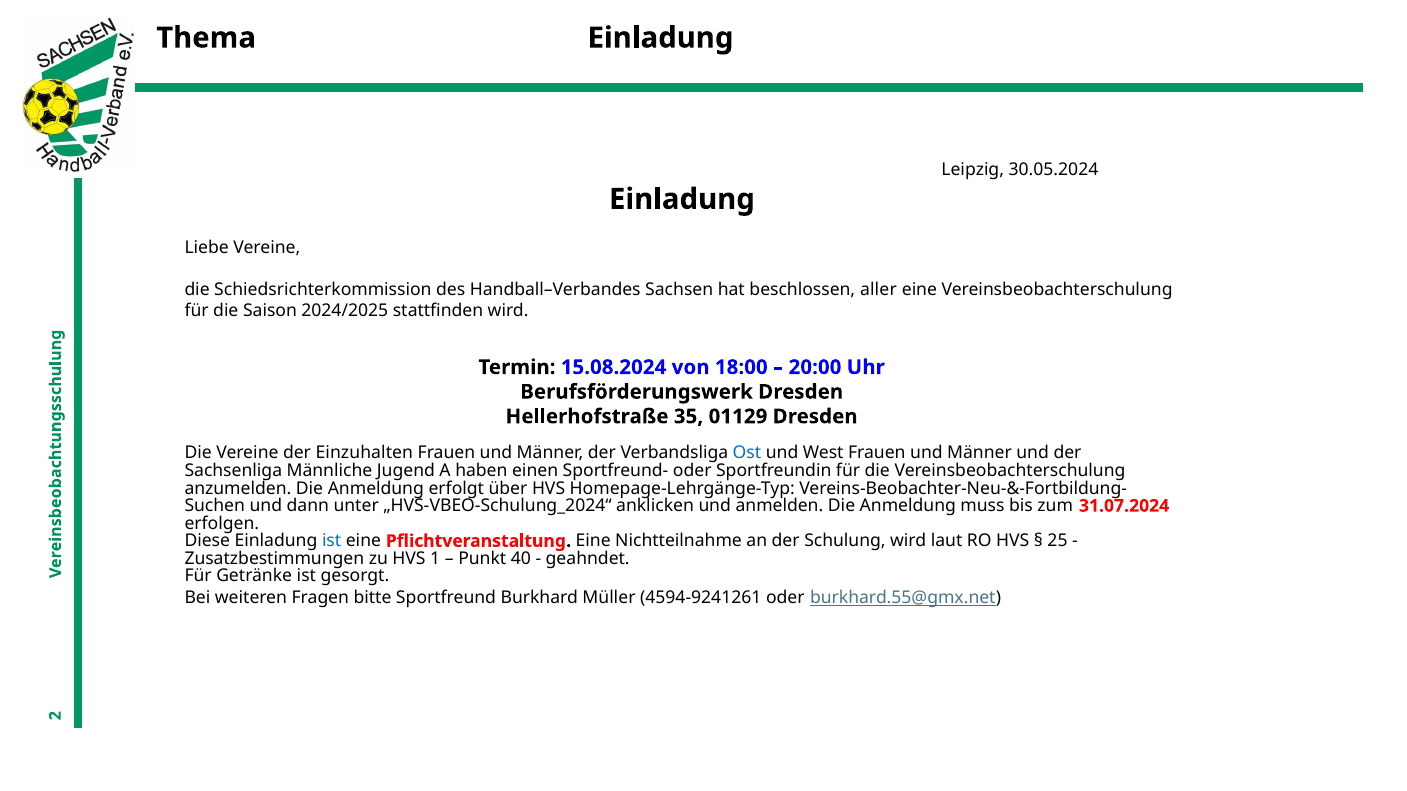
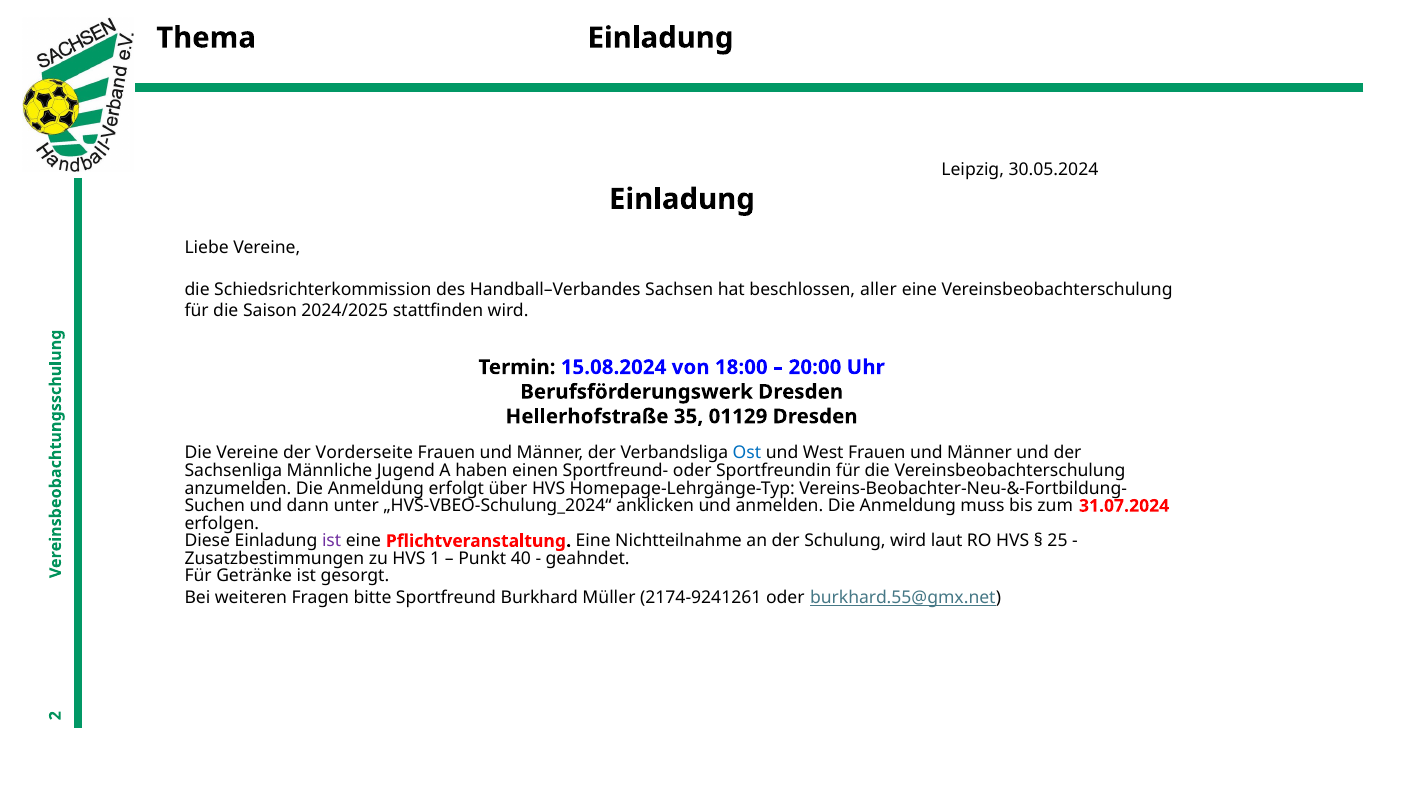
Einzuhalten: Einzuhalten -> Vorderseite
ist at (332, 541) colour: blue -> purple
4594-9241261: 4594-9241261 -> 2174-9241261
